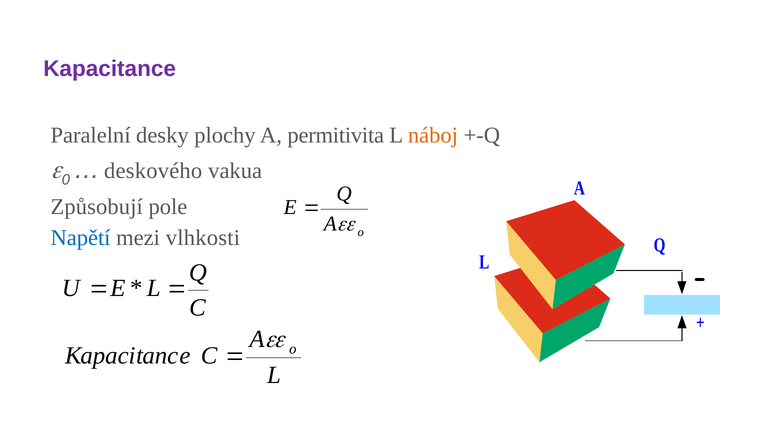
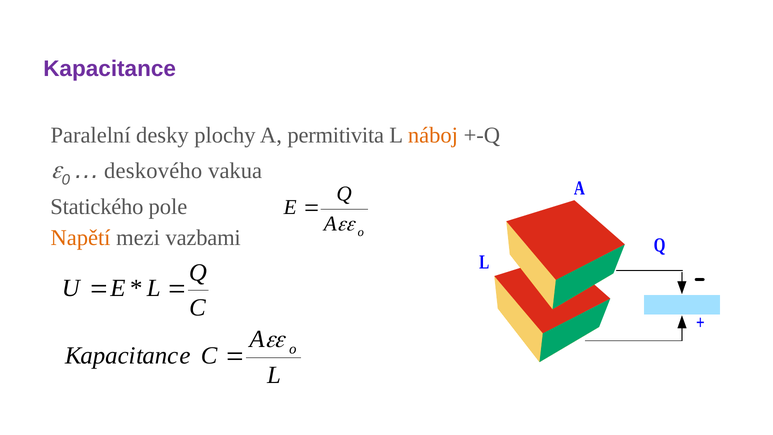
Způsobují: Způsobují -> Statického
Napětí colour: blue -> orange
vlhkosti: vlhkosti -> vazbami
